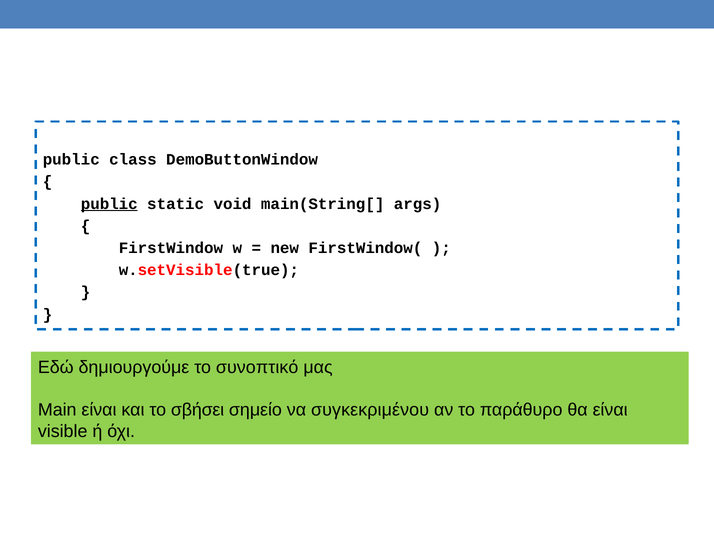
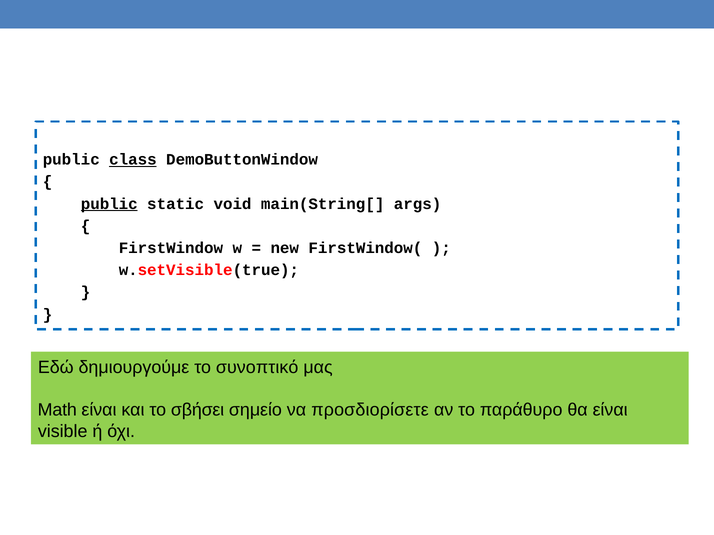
class underline: none -> present
Main: Main -> Math
συγκεκριμένου: συγκεκριμένου -> προσδιορίσετε
